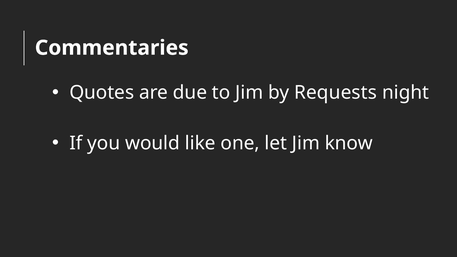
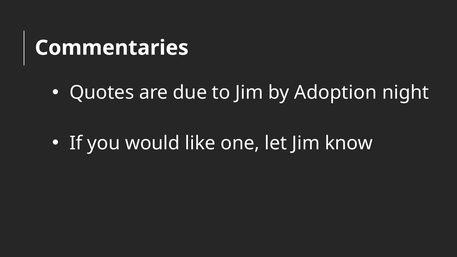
Requests: Requests -> Adoption
